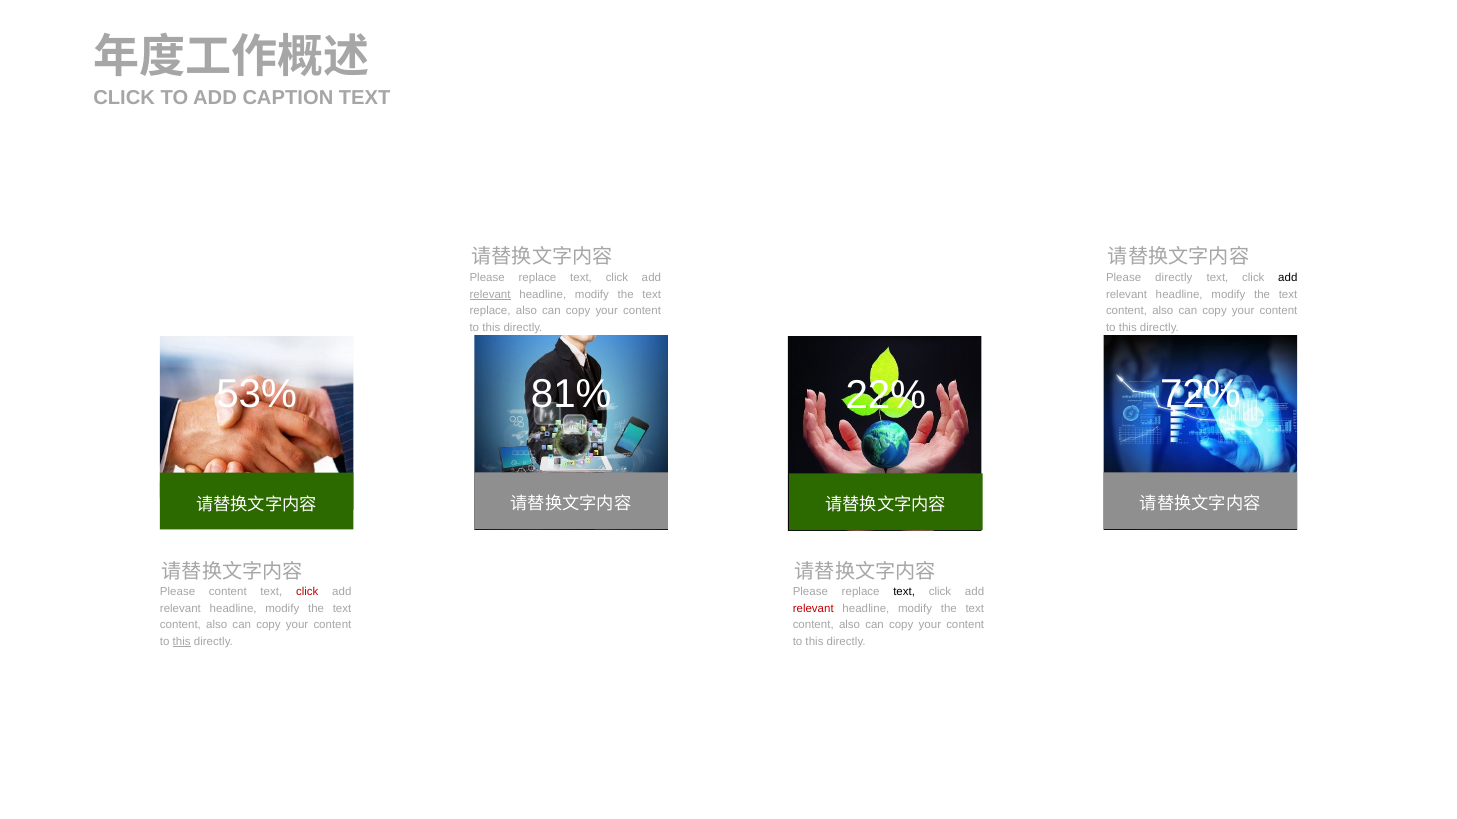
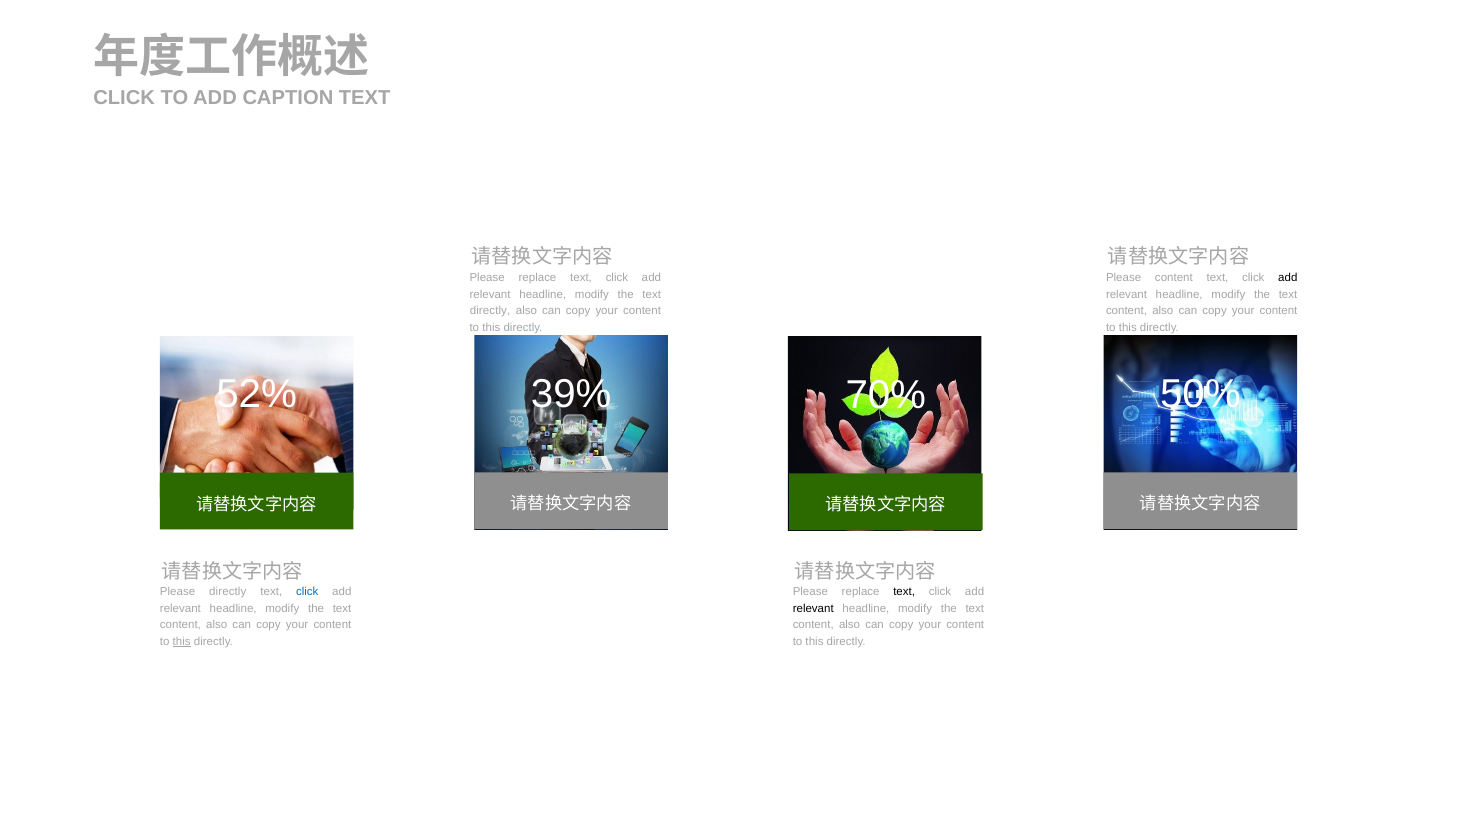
Please directly: directly -> content
relevant at (490, 294) underline: present -> none
replace at (490, 311): replace -> directly
81%: 81% -> 39%
72%: 72% -> 50%
53%: 53% -> 52%
22%: 22% -> 70%
Please content: content -> directly
click at (307, 592) colour: red -> blue
relevant at (813, 609) colour: red -> black
